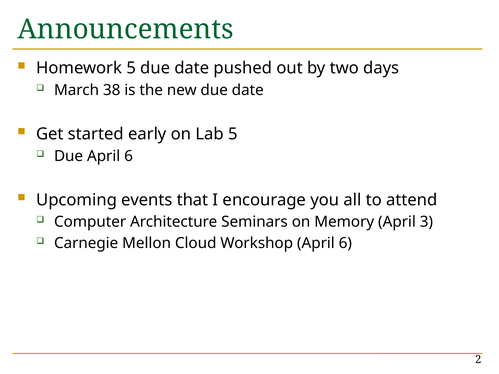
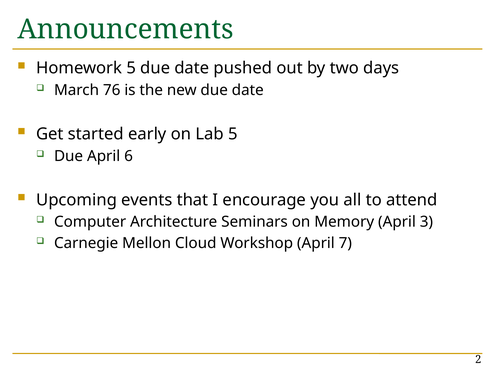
38: 38 -> 76
Workshop April 6: 6 -> 7
